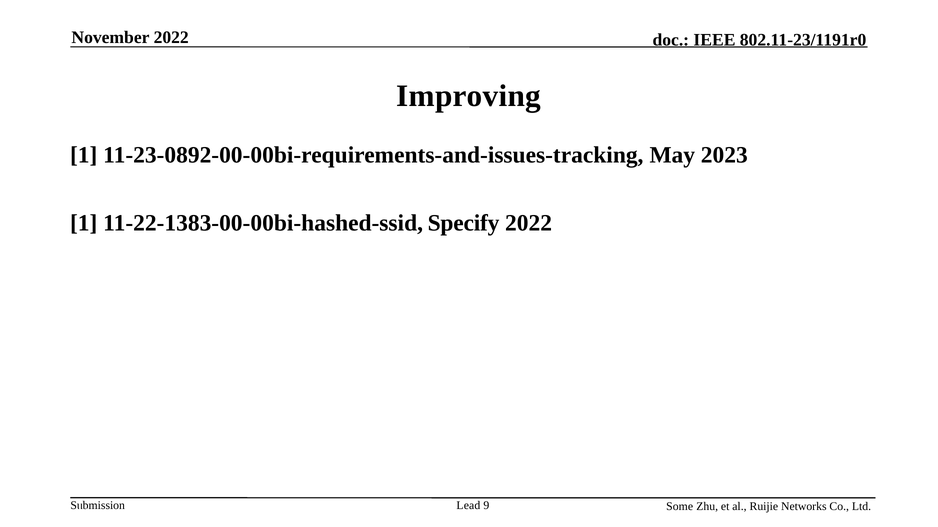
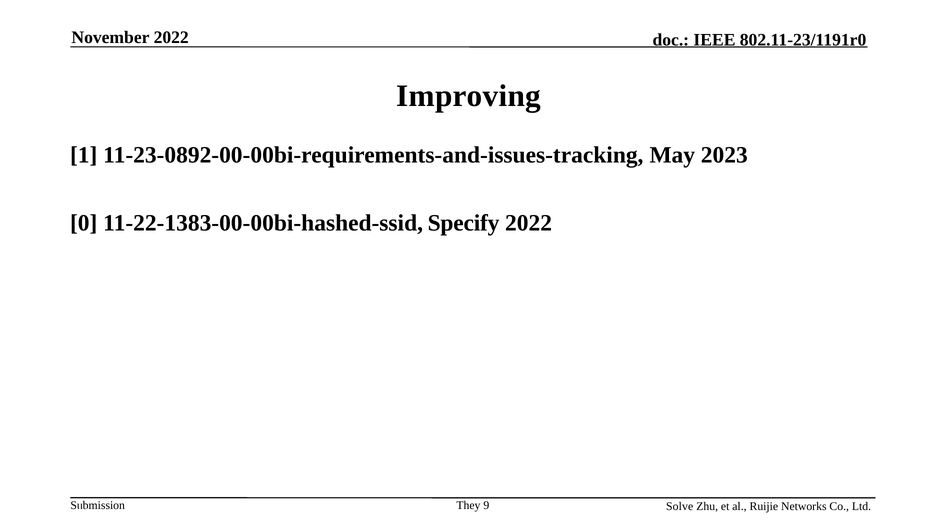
1 at (84, 223): 1 -> 0
Lead: Lead -> They
Some: Some -> Solve
